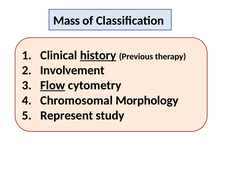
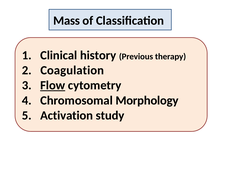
history underline: present -> none
Involvement: Involvement -> Coagulation
Represent: Represent -> Activation
